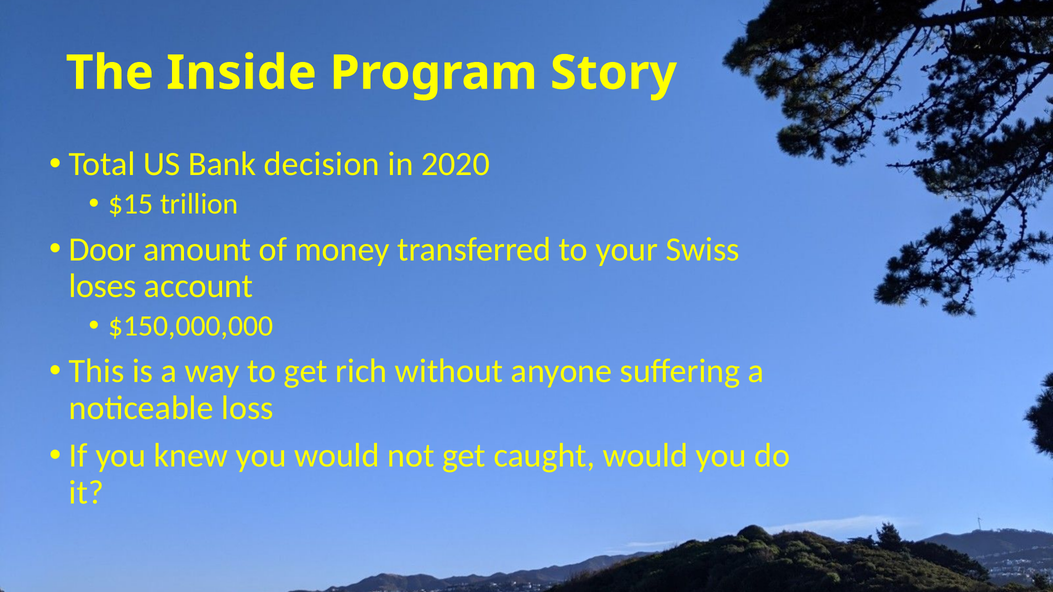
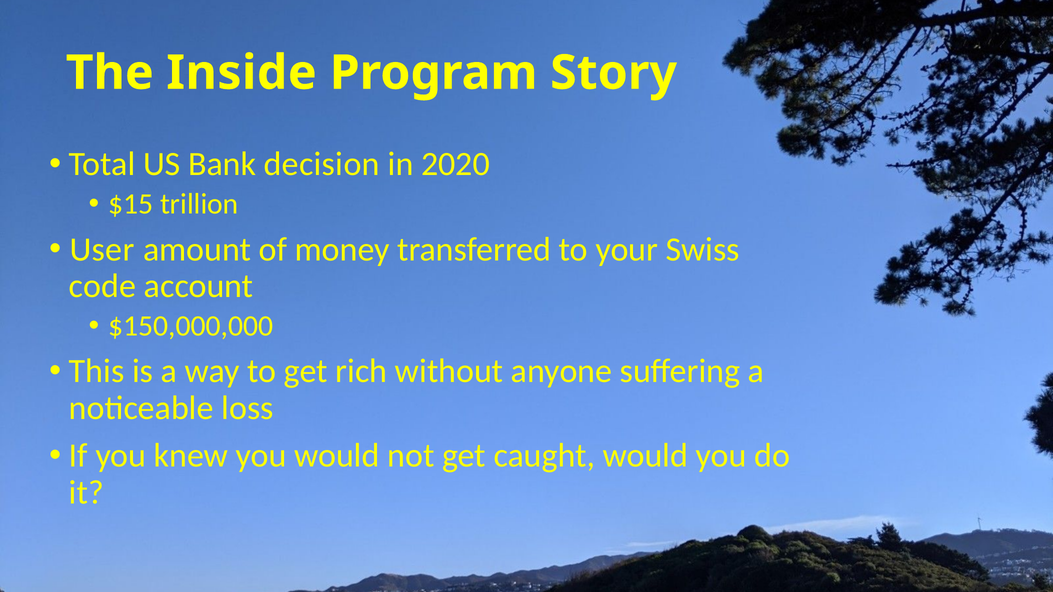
Door: Door -> User
loses: loses -> code
